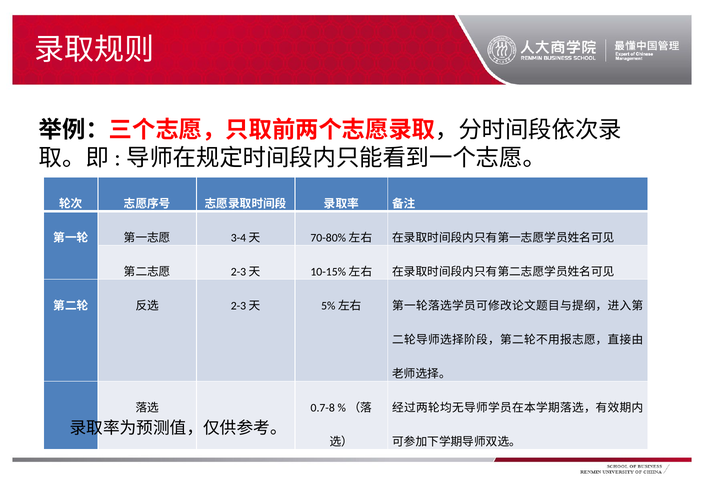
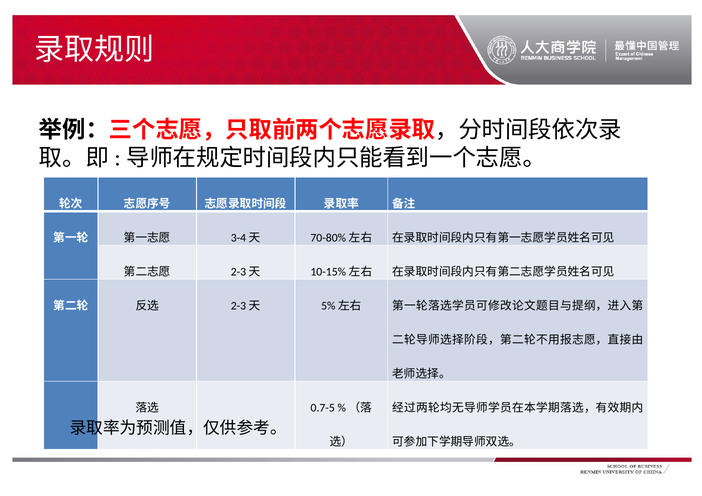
0.7-8: 0.7-8 -> 0.7-5
